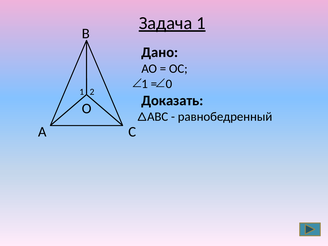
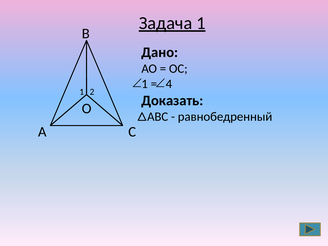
0: 0 -> 4
